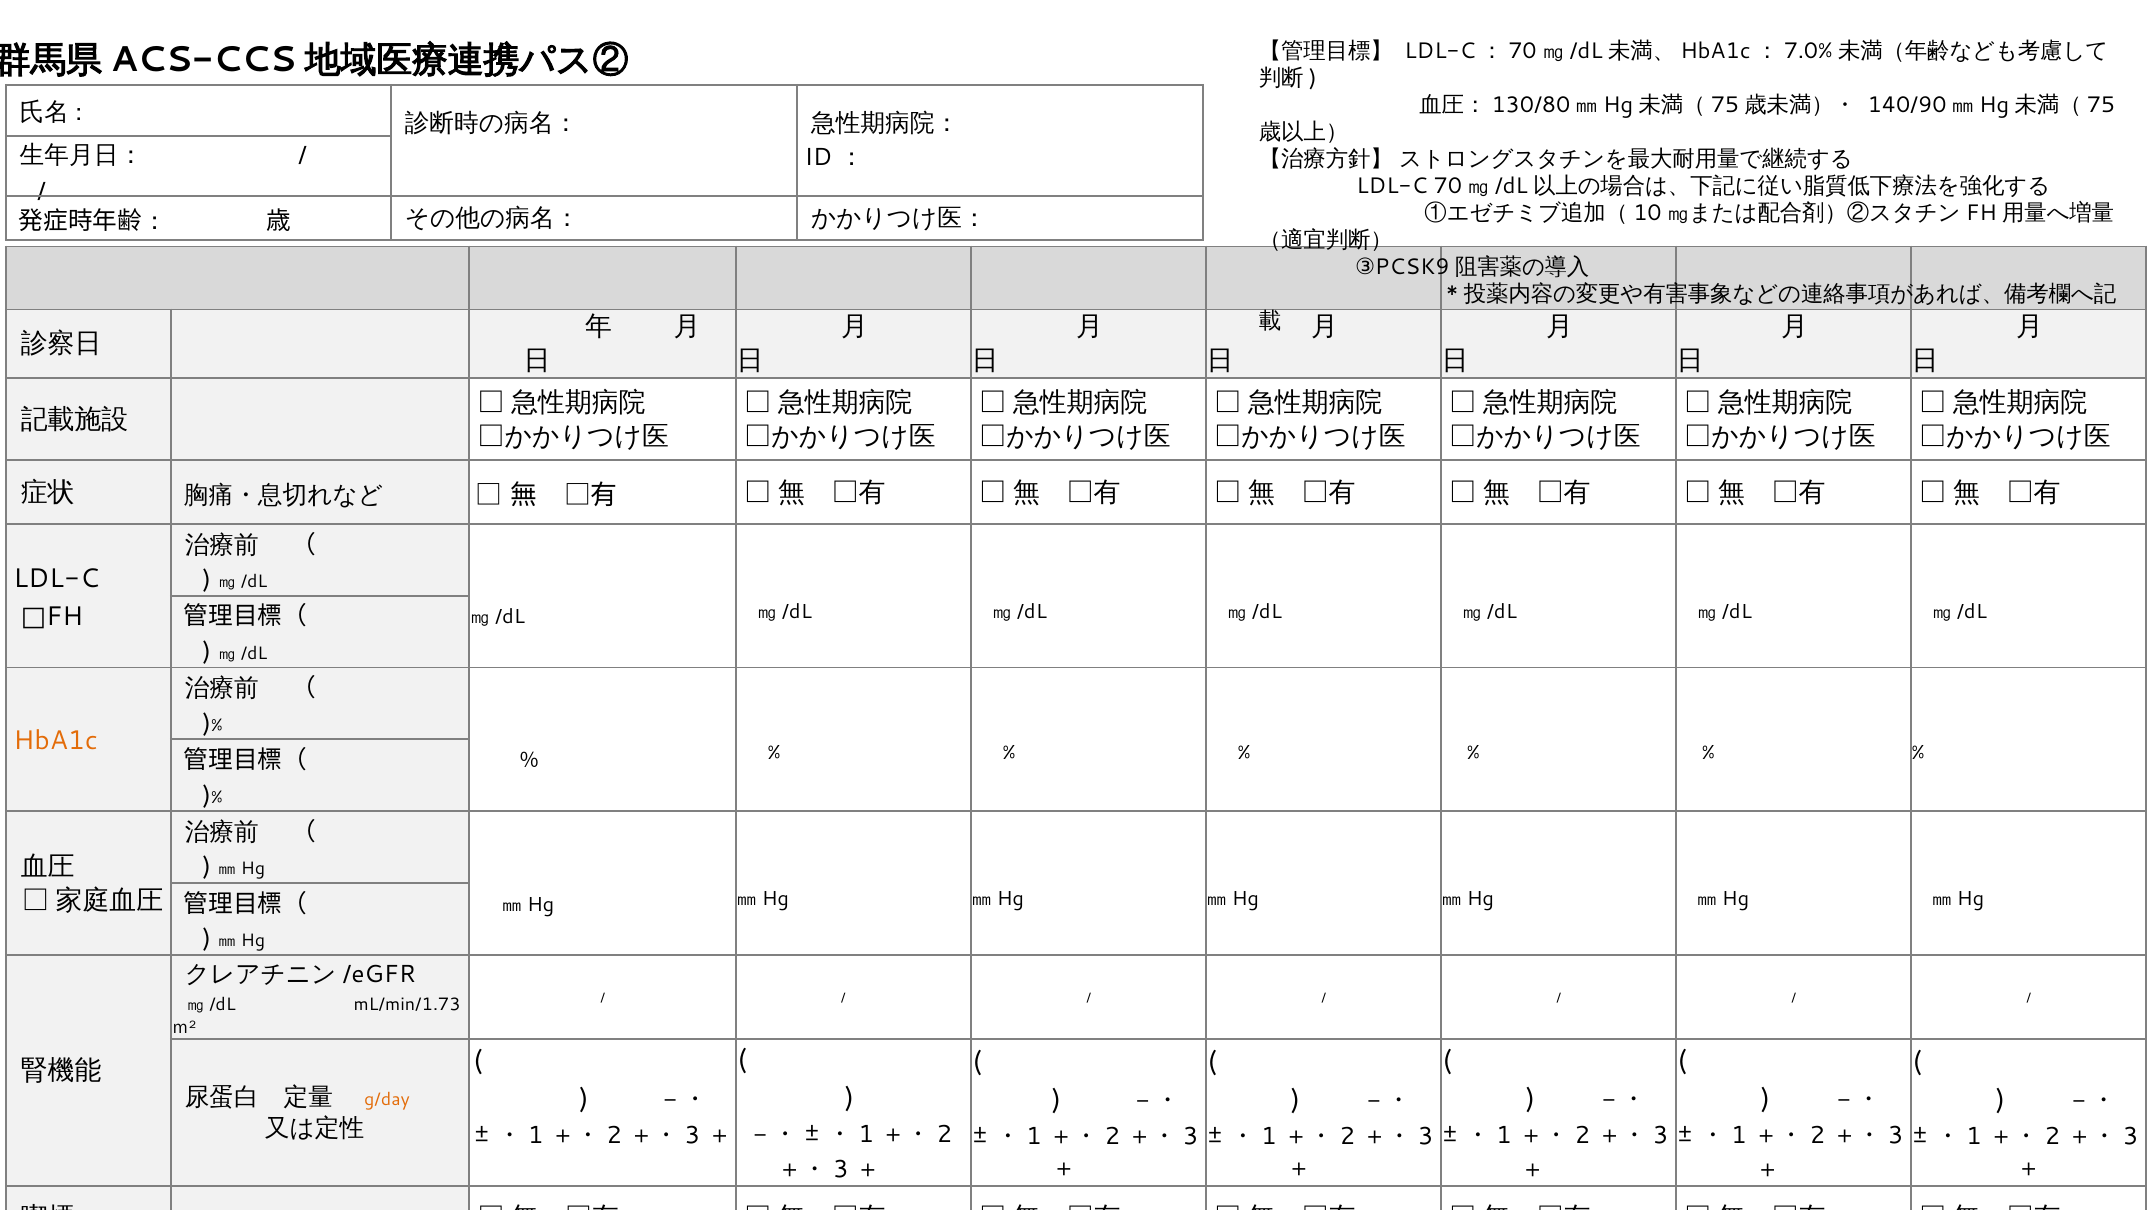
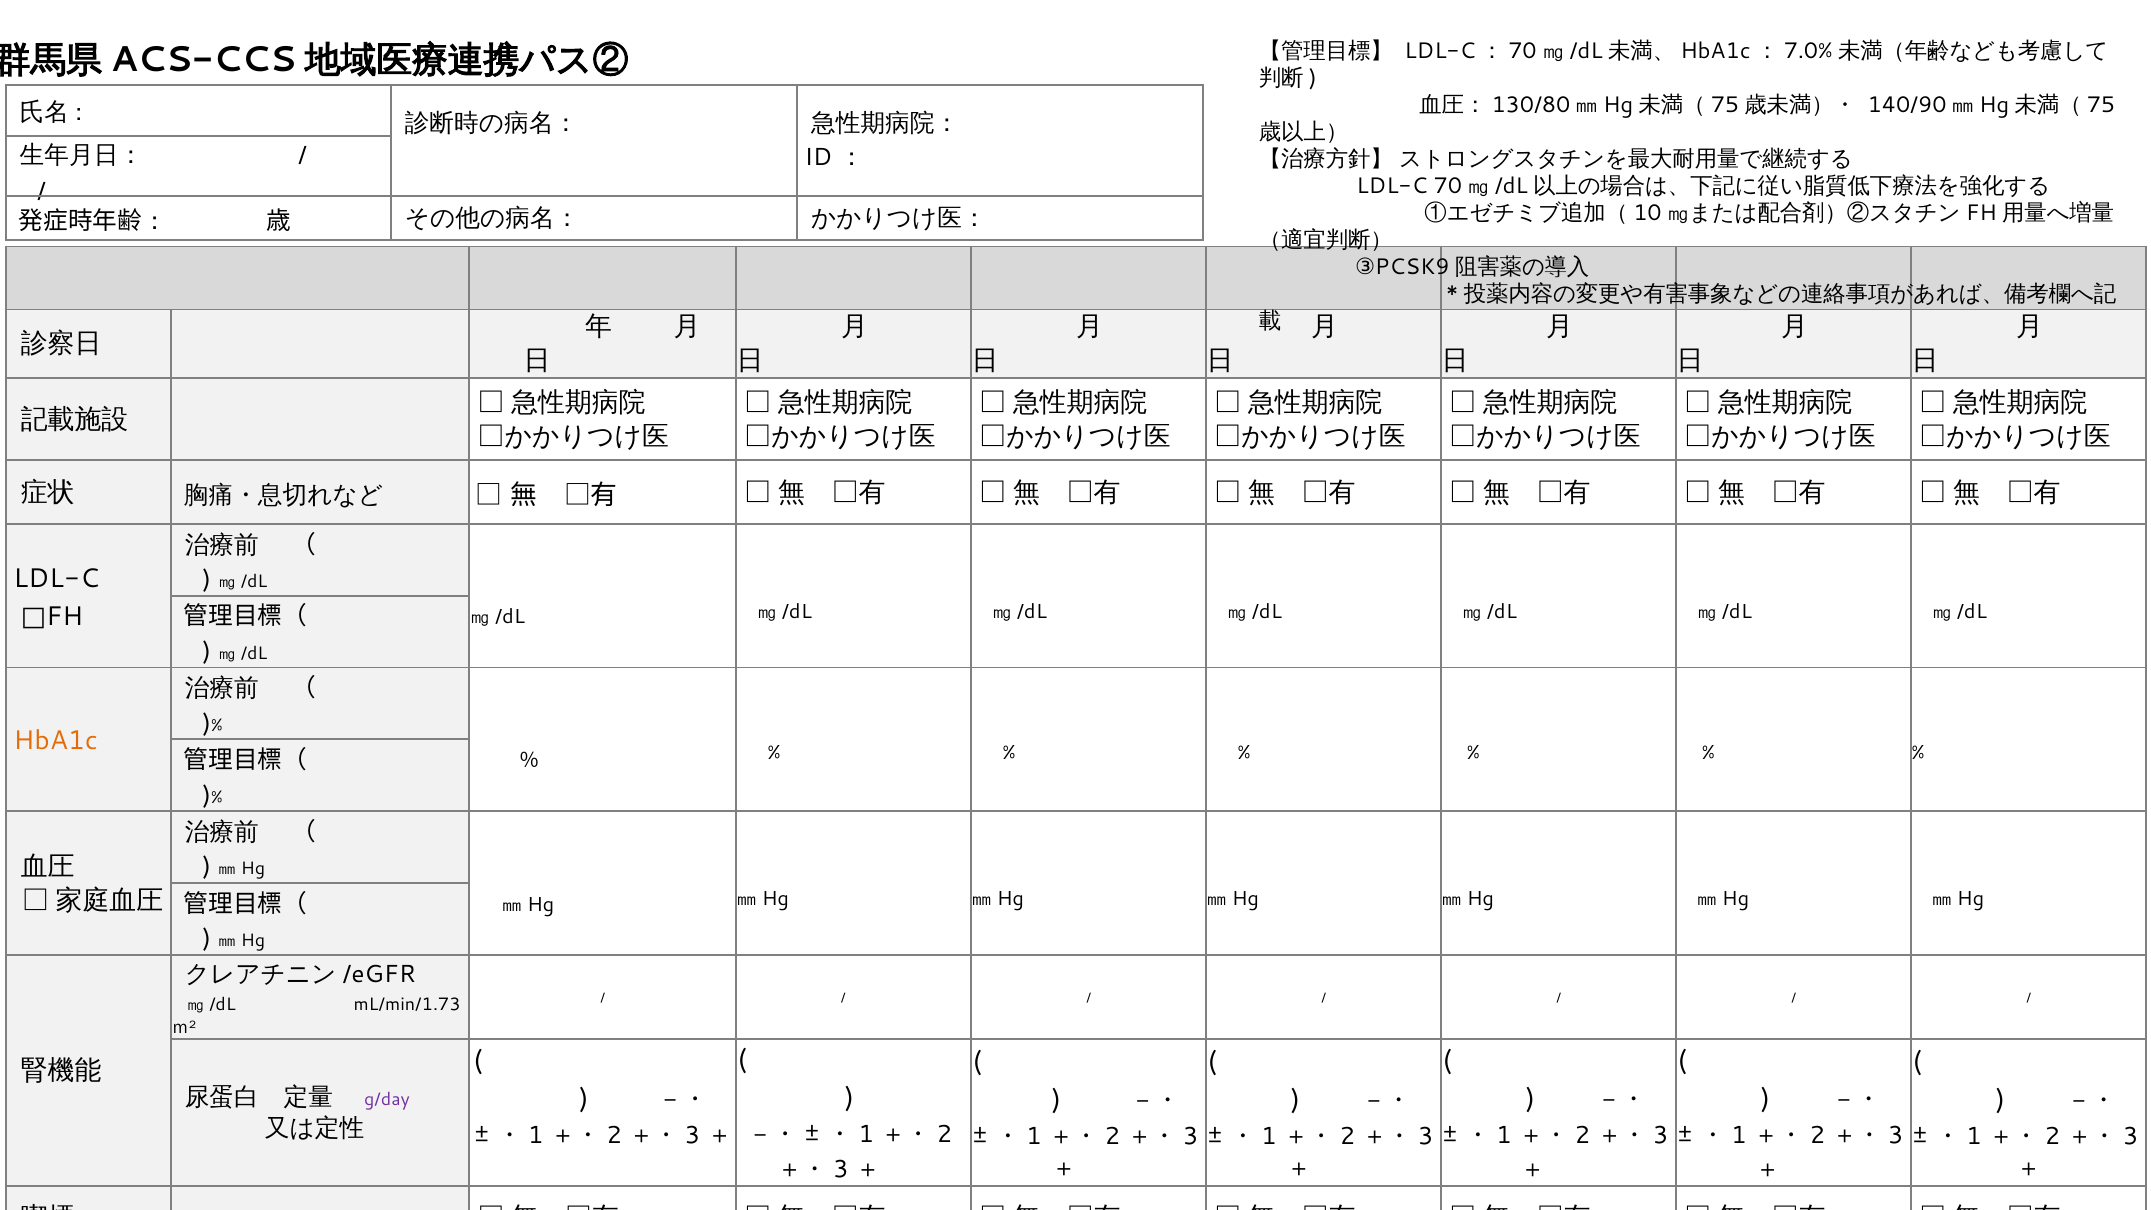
g/day colour: orange -> purple
